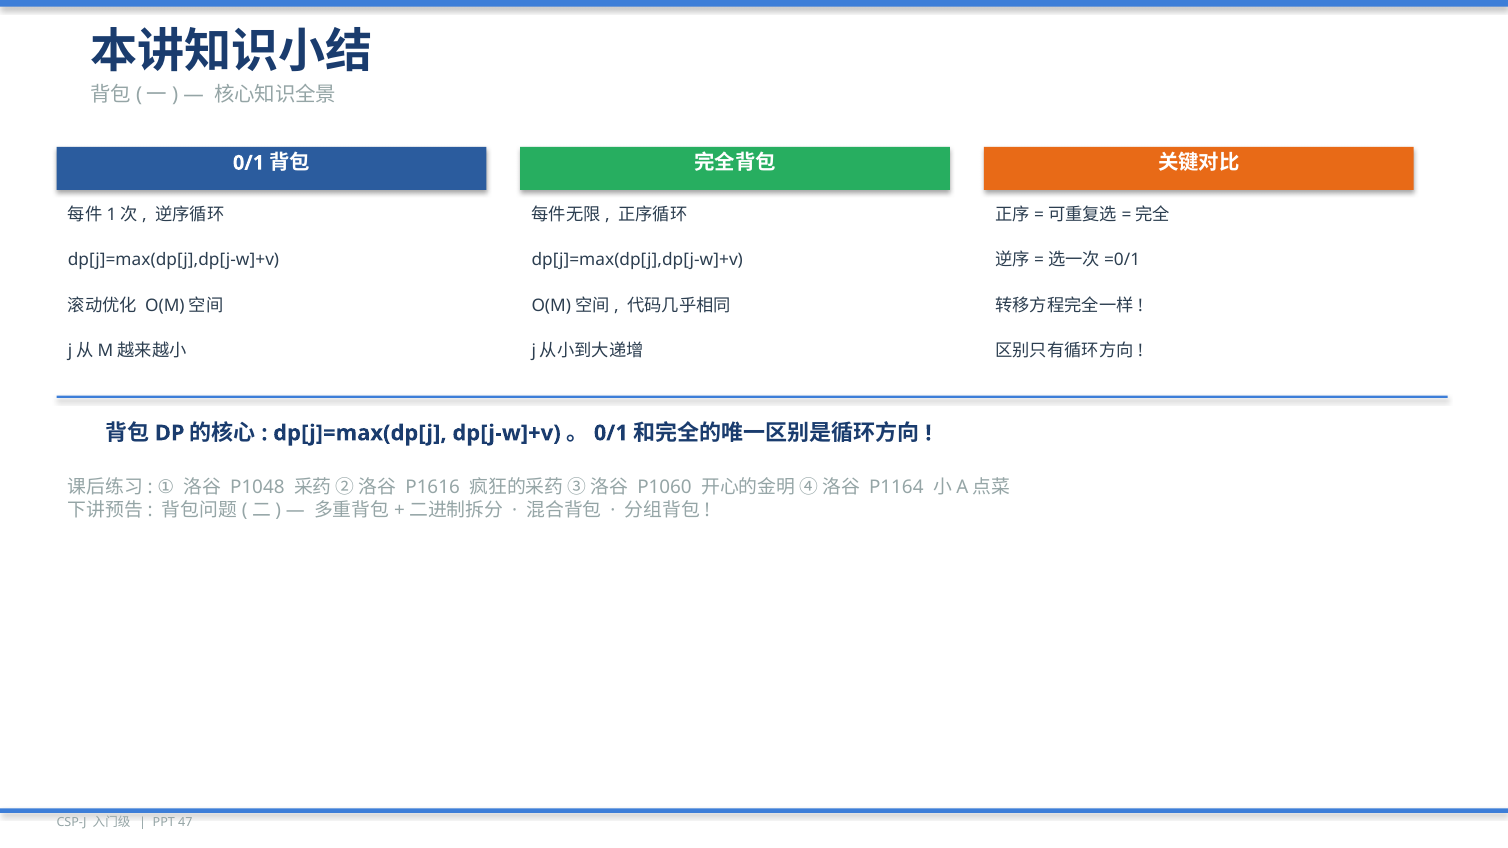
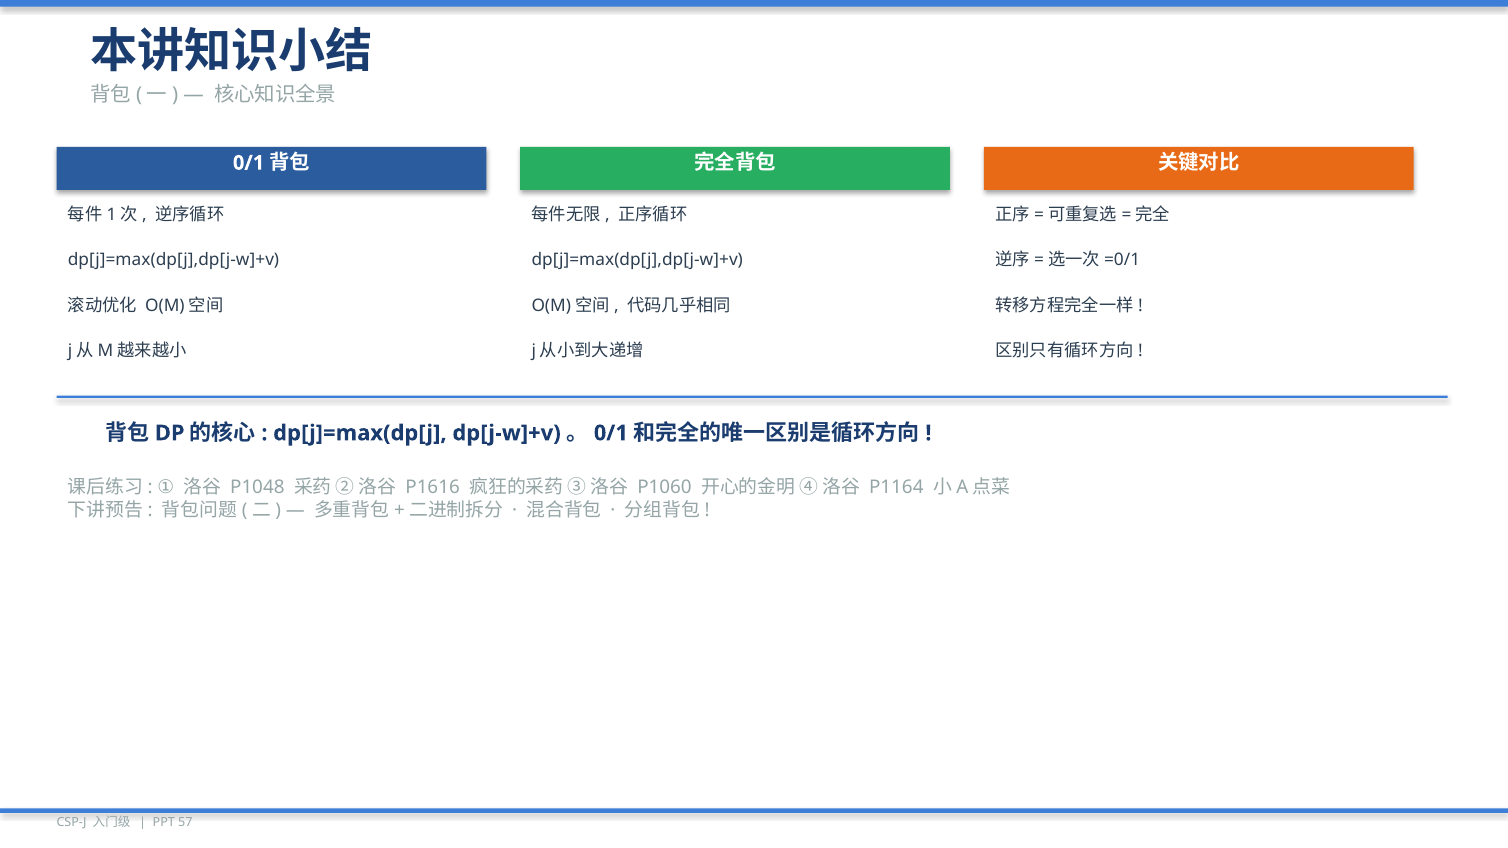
47: 47 -> 57
